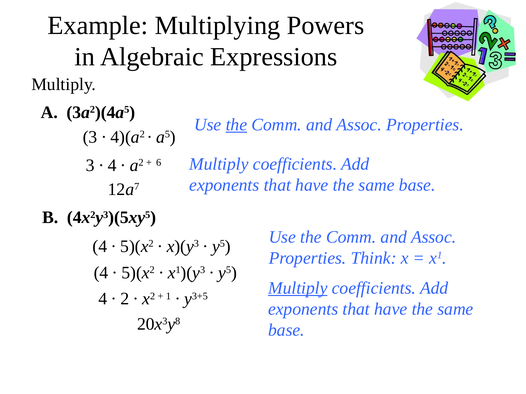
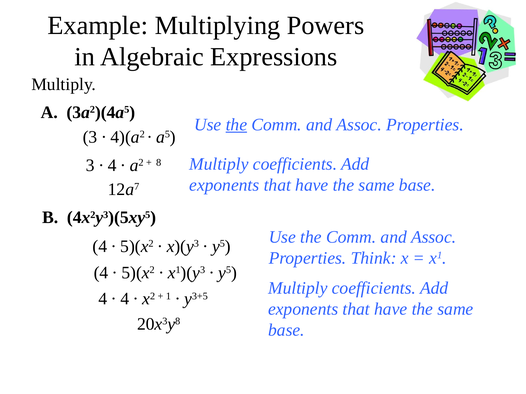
6: 6 -> 8
Multiply at (298, 288) underline: present -> none
2 at (125, 299): 2 -> 4
